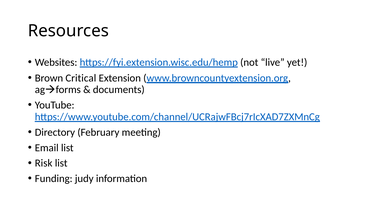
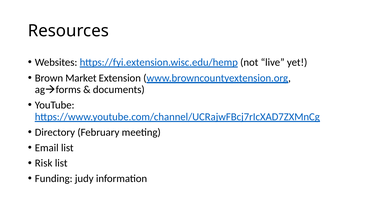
Critical: Critical -> Market
